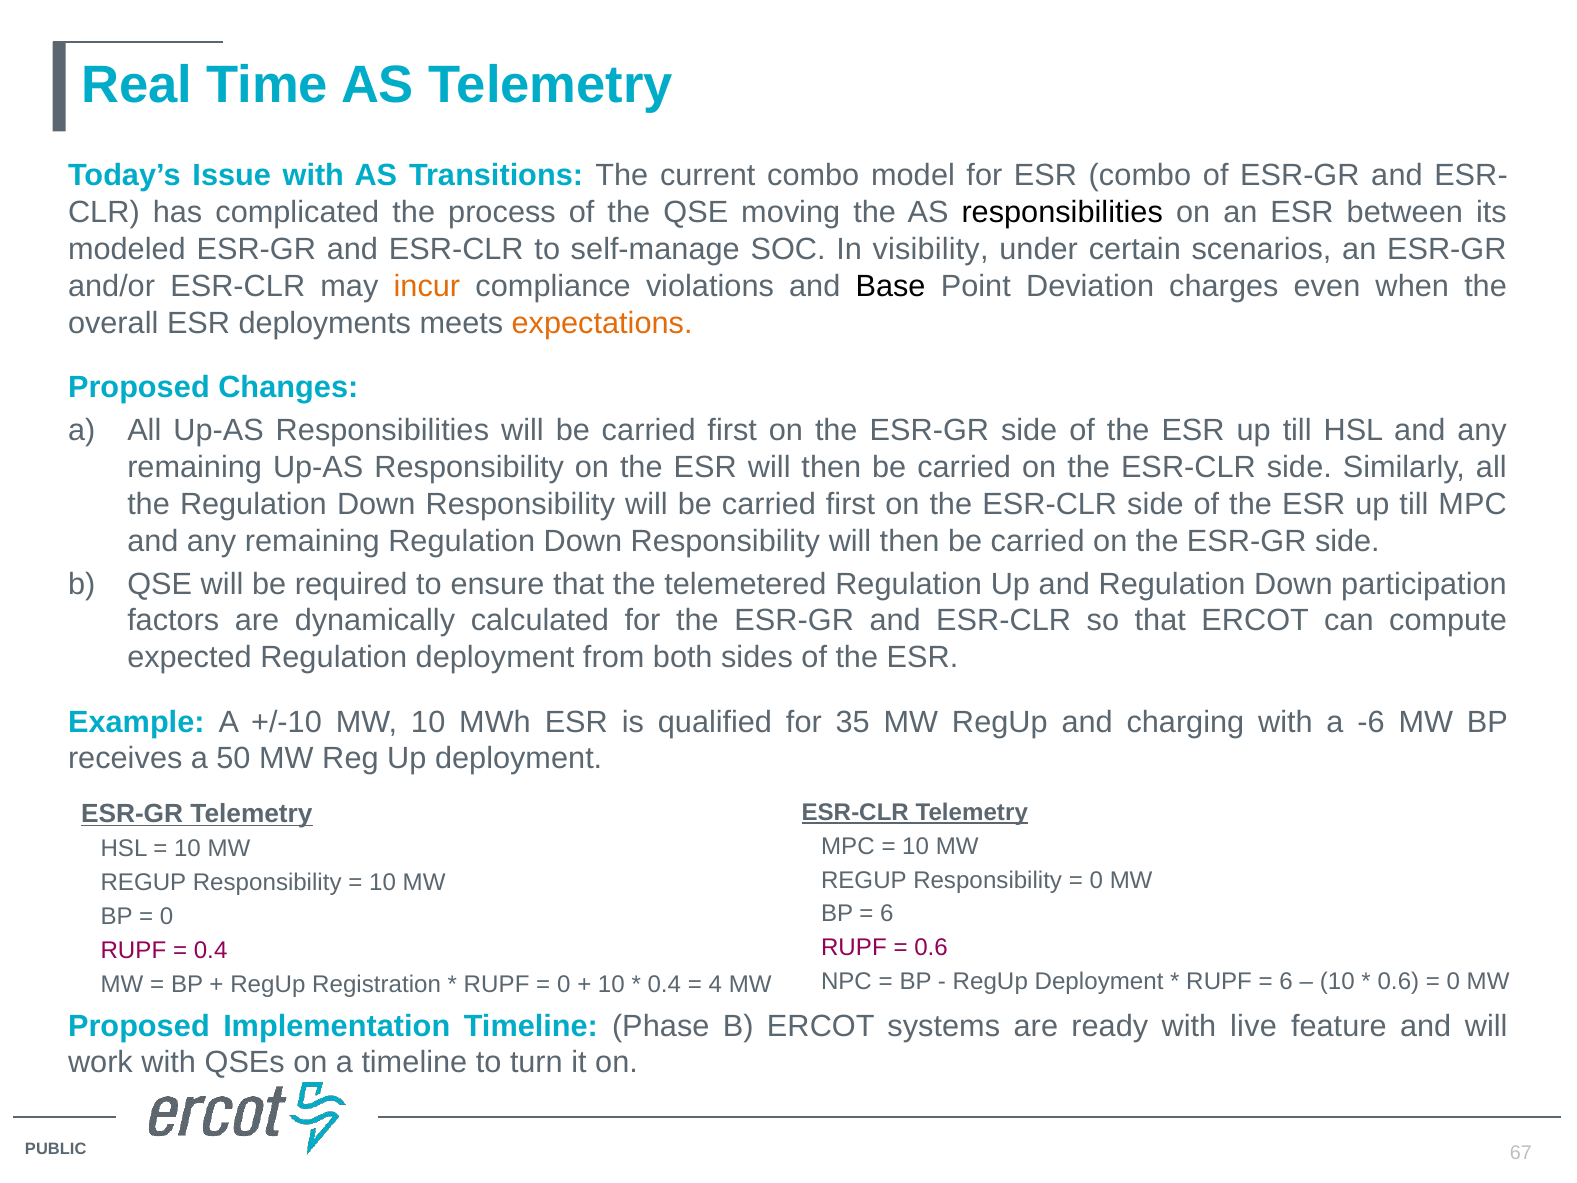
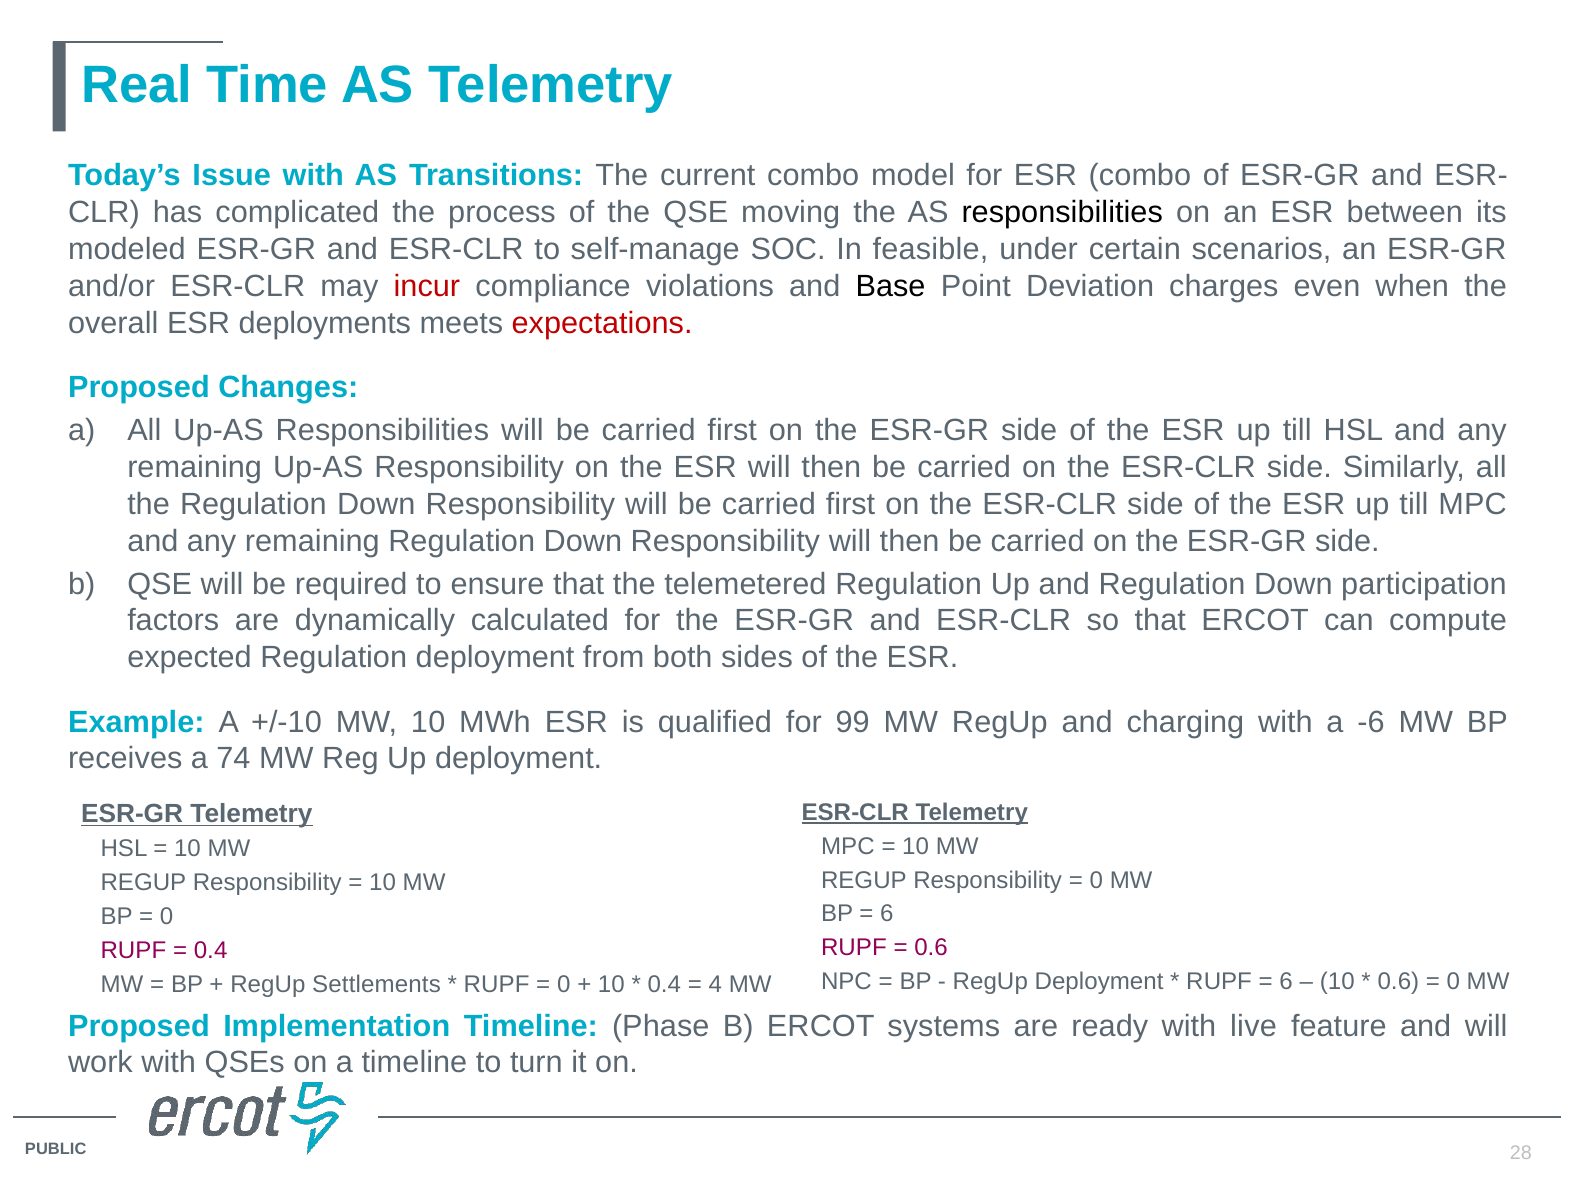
visibility: visibility -> feasible
incur colour: orange -> red
expectations colour: orange -> red
35: 35 -> 99
50: 50 -> 74
Registration: Registration -> Settlements
67: 67 -> 28
